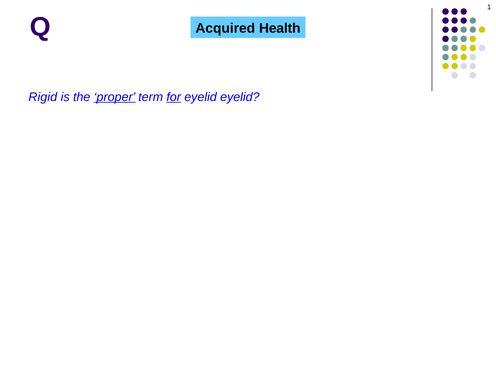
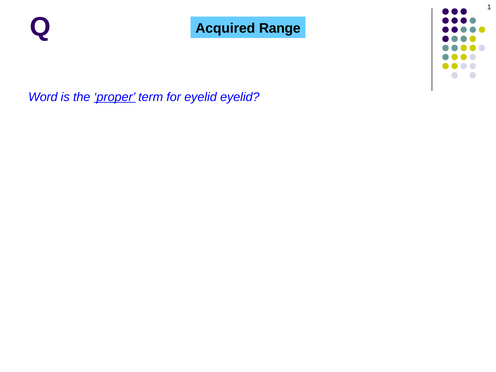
Health: Health -> Range
Rigid: Rigid -> Word
for underline: present -> none
